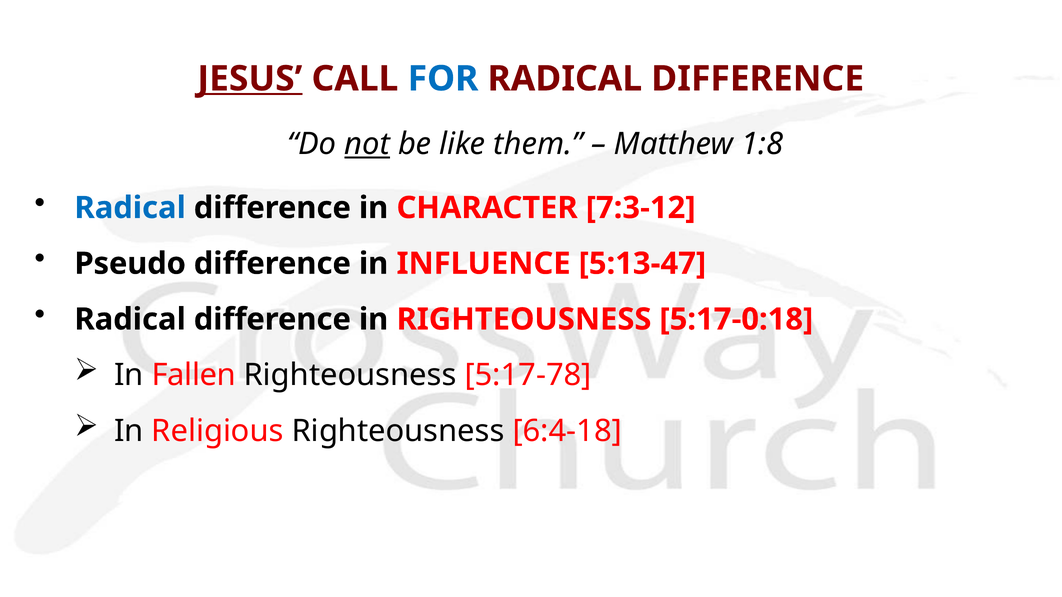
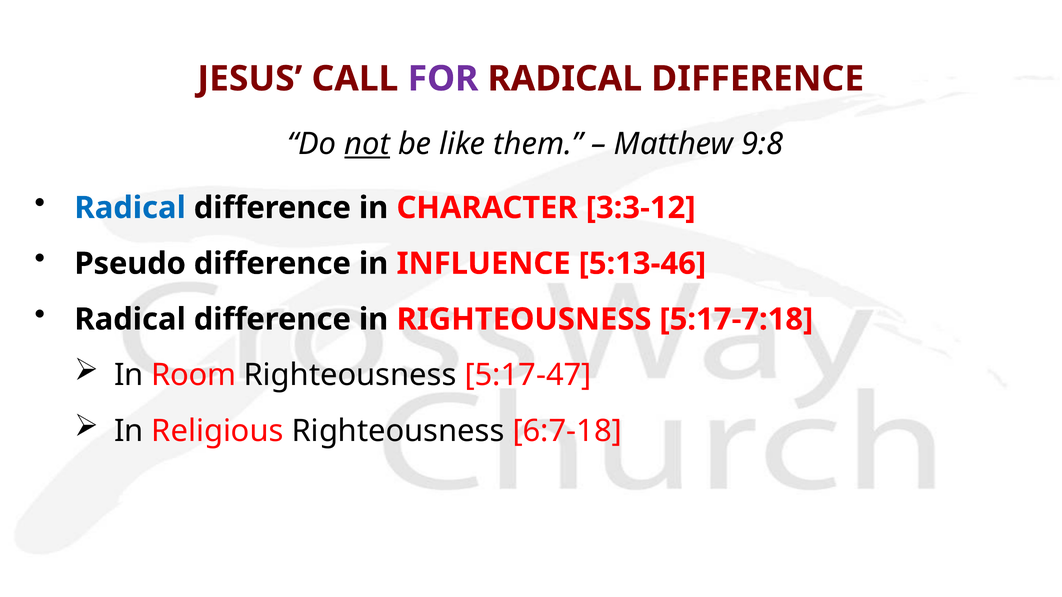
JESUS underline: present -> none
FOR colour: blue -> purple
1:8: 1:8 -> 9:8
7:3-12: 7:3-12 -> 3:3-12
5:13-47: 5:13-47 -> 5:13-46
5:17-0:18: 5:17-0:18 -> 5:17-7:18
Fallen: Fallen -> Room
5:17-78: 5:17-78 -> 5:17-47
6:4-18: 6:4-18 -> 6:7-18
